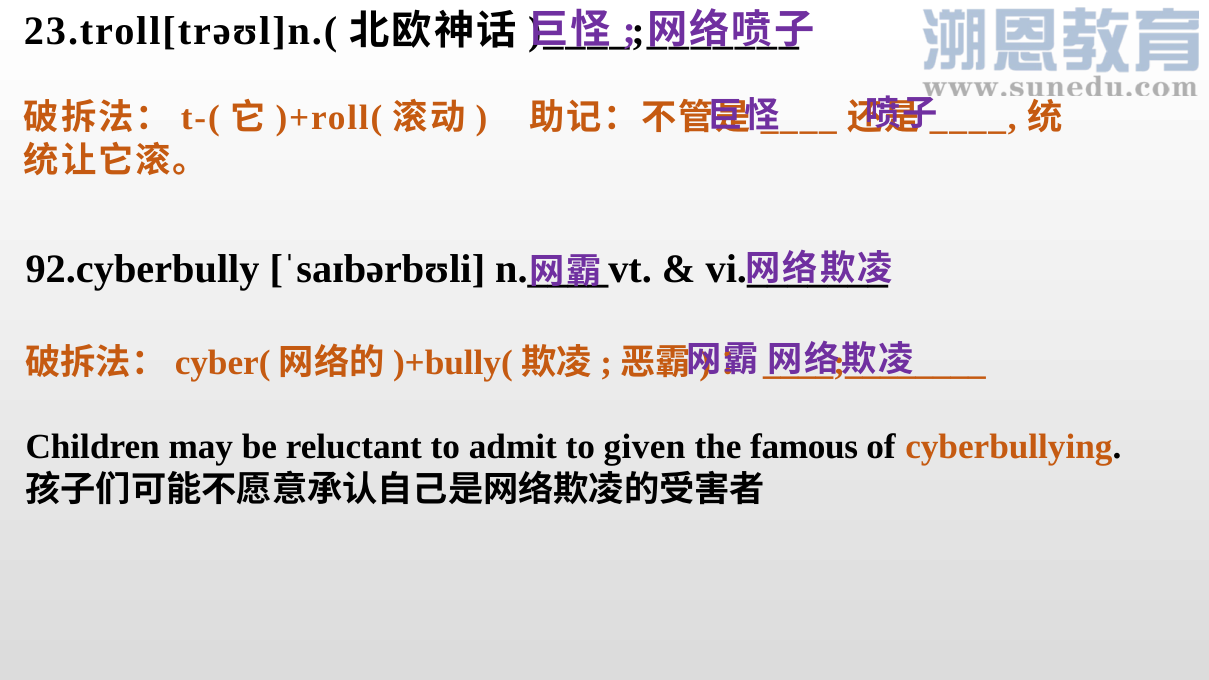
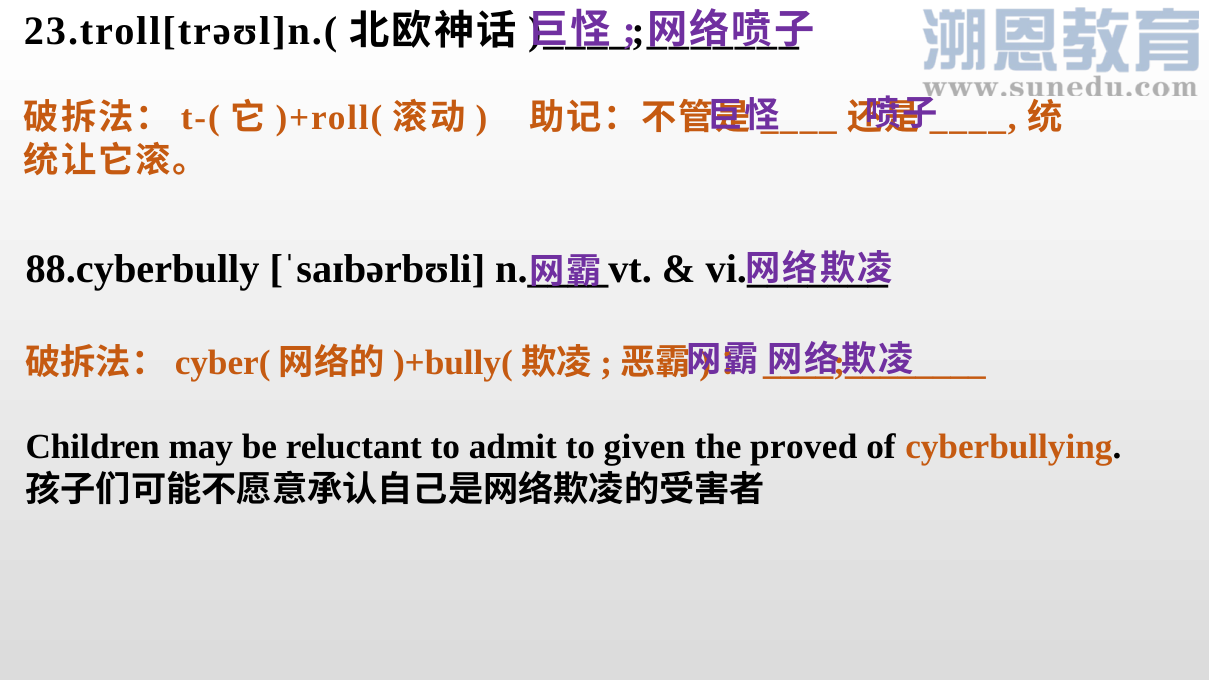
92.cyberbully: 92.cyberbully -> 88.cyberbully
famous: famous -> proved
